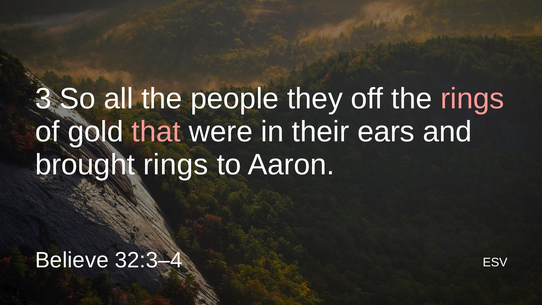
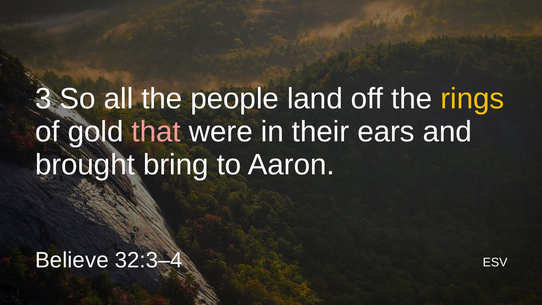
they: they -> land
rings at (472, 99) colour: pink -> yellow
brought rings: rings -> bring
